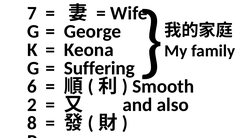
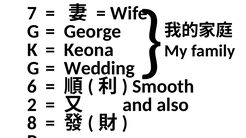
Suffering: Suffering -> Wedding
